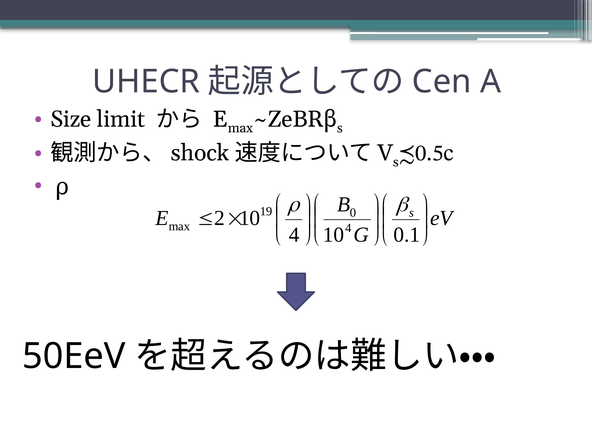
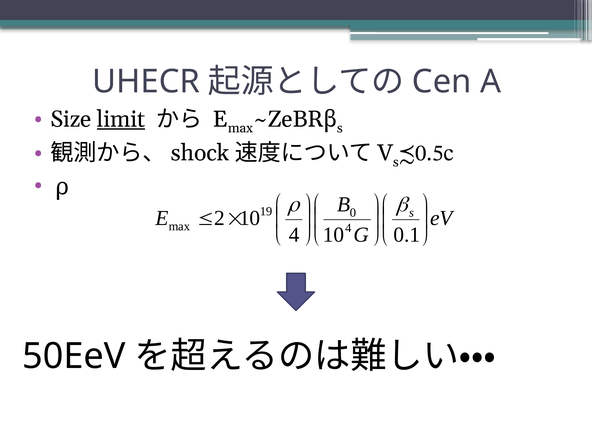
limit underline: none -> present
